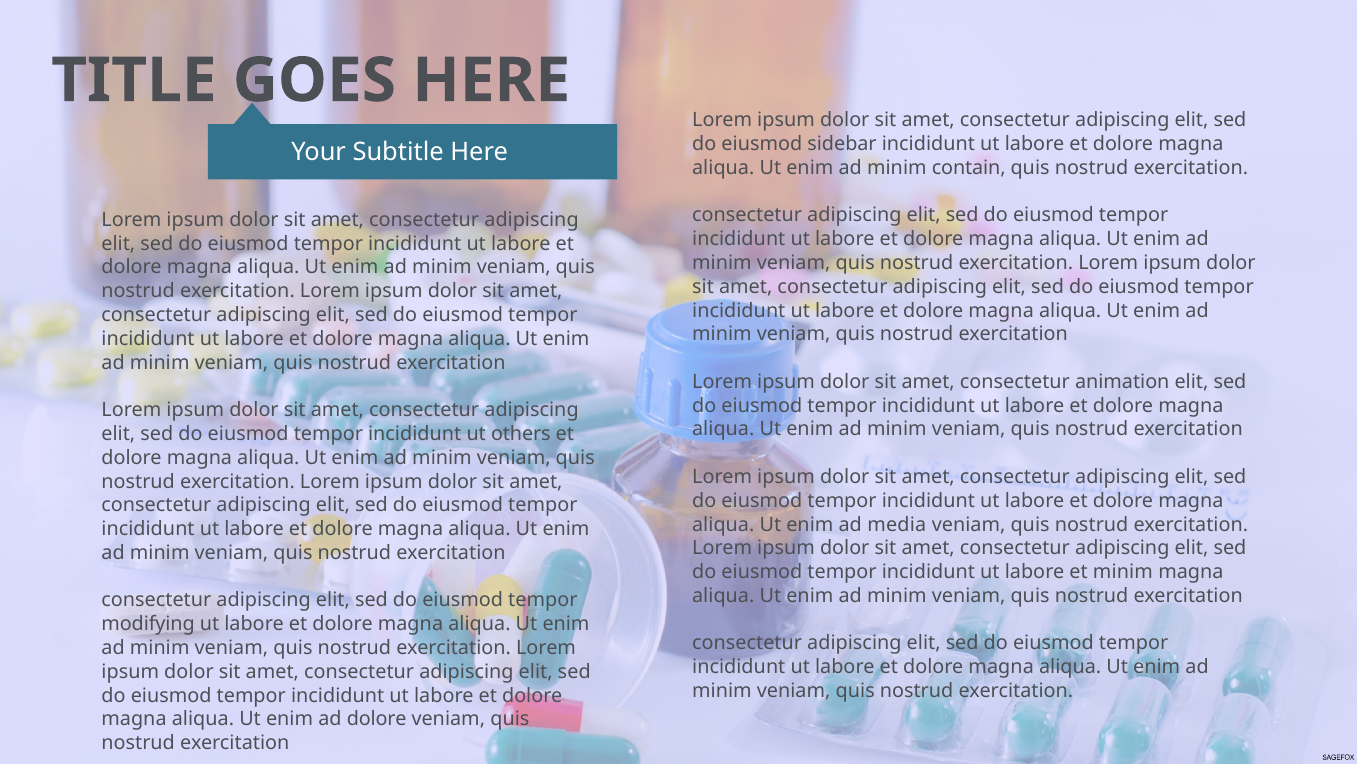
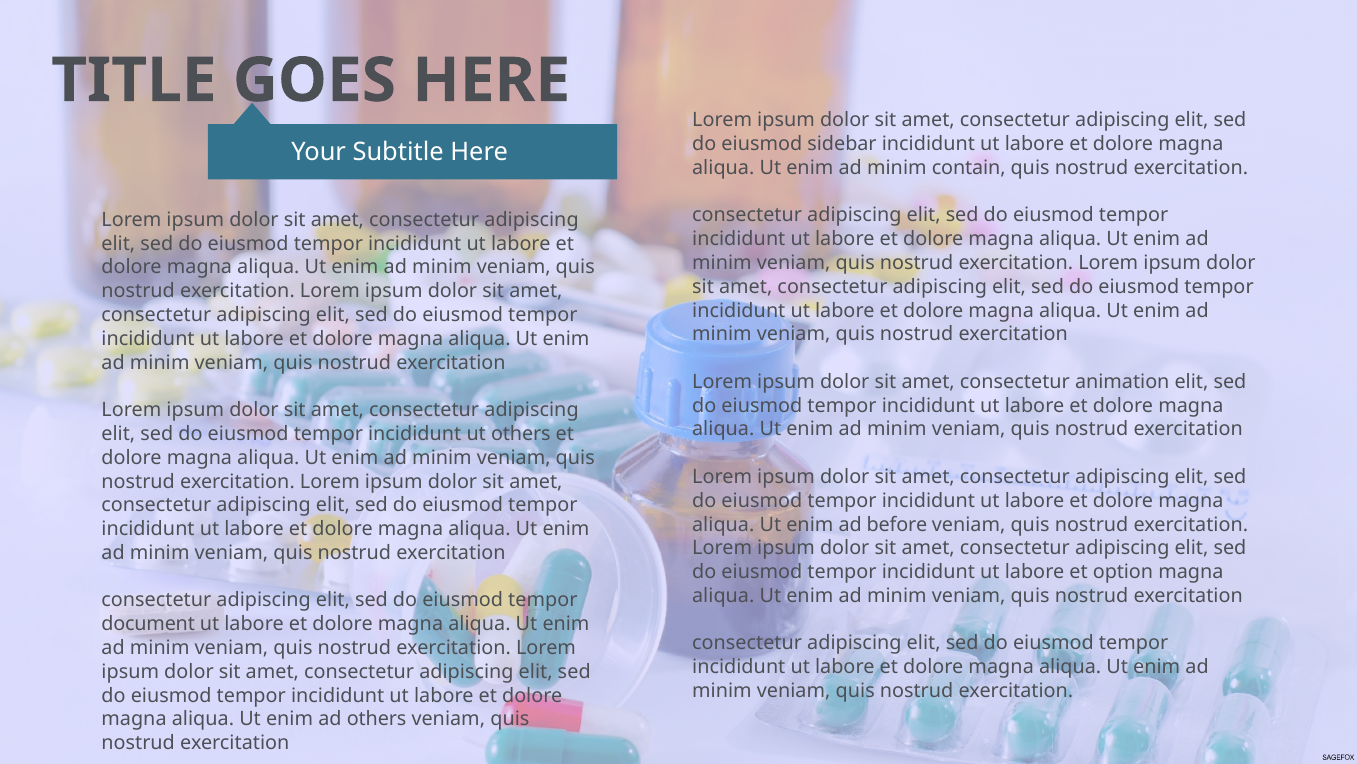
media: media -> before
et minim: minim -> option
modifying: modifying -> document
ad dolore: dolore -> others
